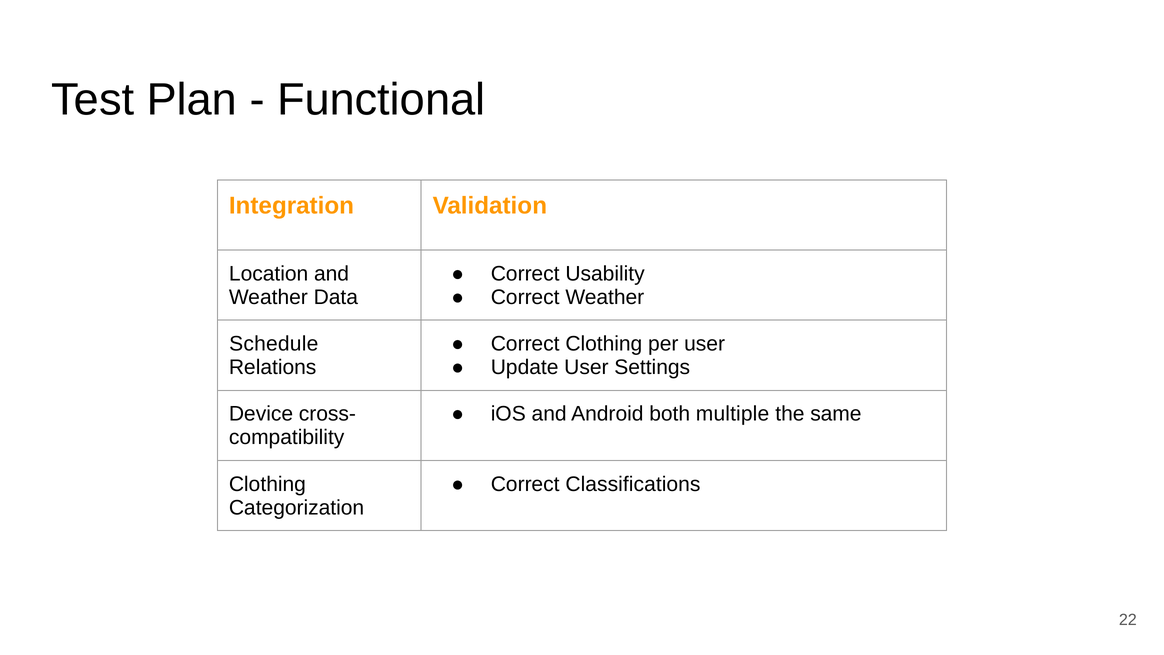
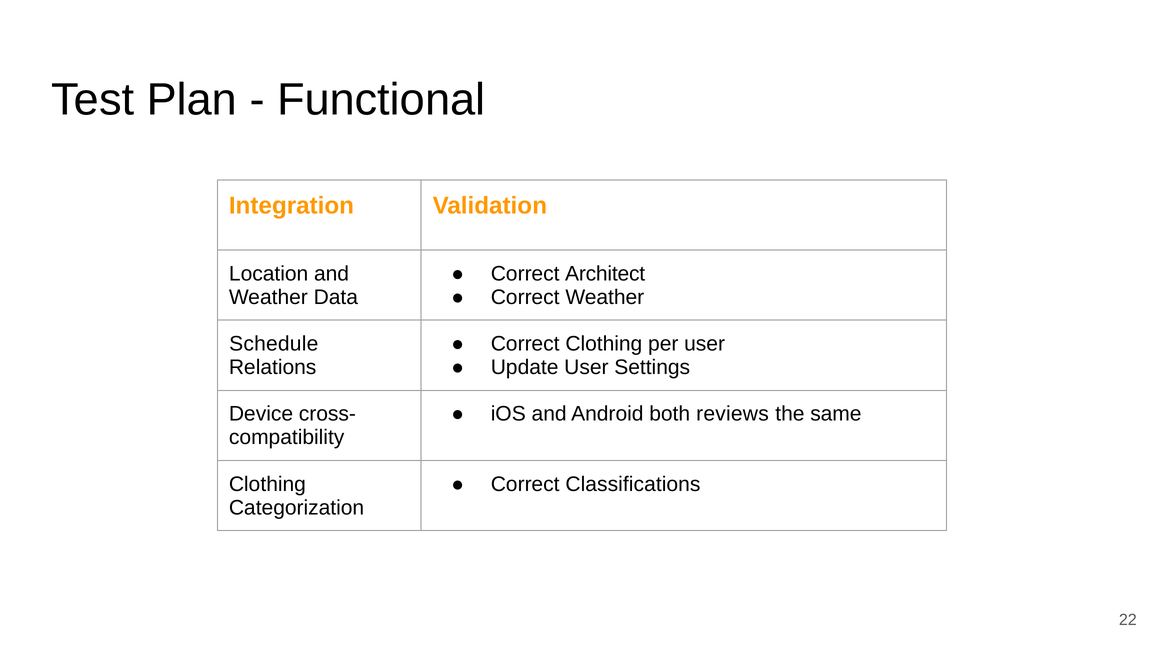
Usability: Usability -> Architect
multiple: multiple -> reviews
